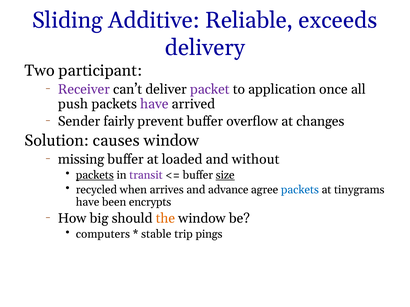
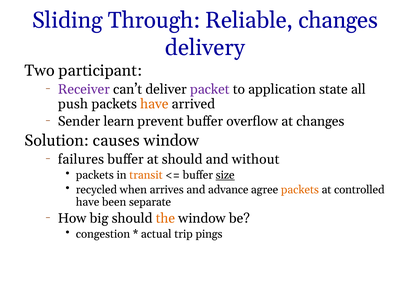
Additive: Additive -> Through
Reliable exceeds: exceeds -> changes
once: once -> state
have at (154, 104) colour: purple -> orange
fairly: fairly -> learn
missing: missing -> failures
at loaded: loaded -> should
packets at (95, 175) underline: present -> none
transit colour: purple -> orange
packets at (300, 190) colour: blue -> orange
tinygrams: tinygrams -> controlled
encrypts: encrypts -> separate
computers: computers -> congestion
stable: stable -> actual
